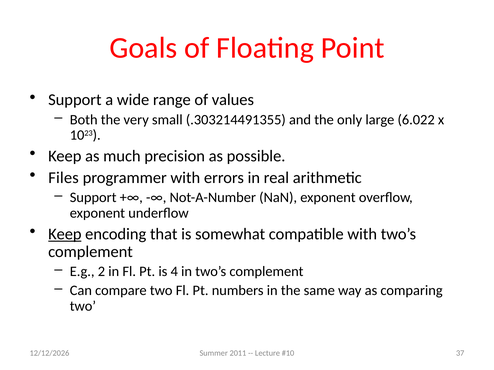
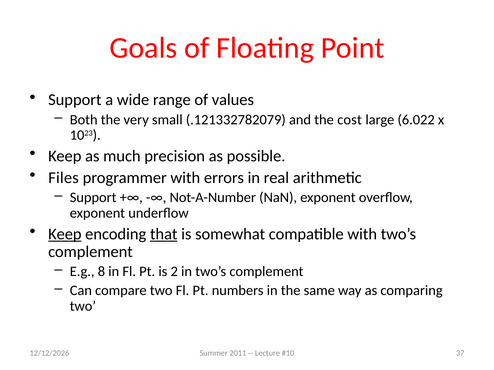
.303214491355: .303214491355 -> .121332782079
only: only -> cost
that underline: none -> present
2: 2 -> 8
4: 4 -> 2
